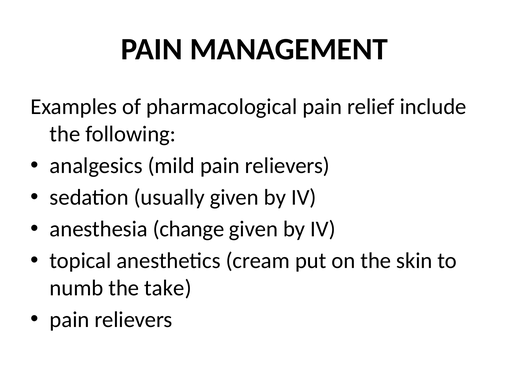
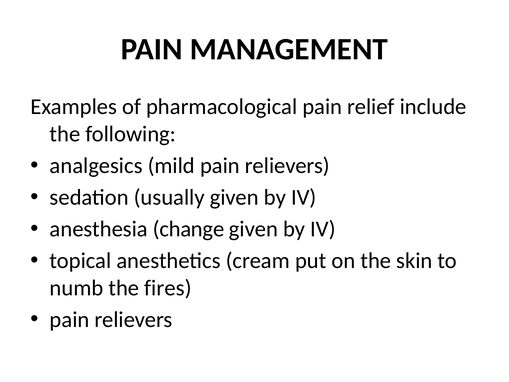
take: take -> fires
